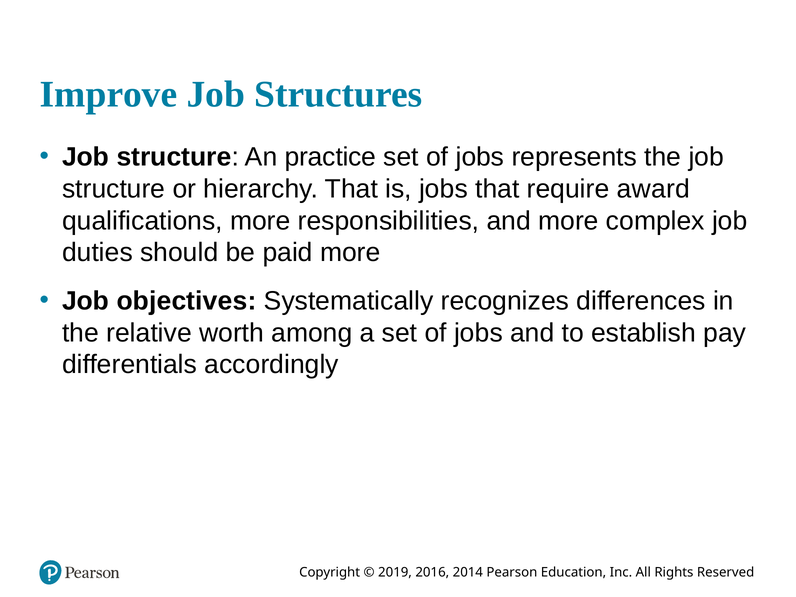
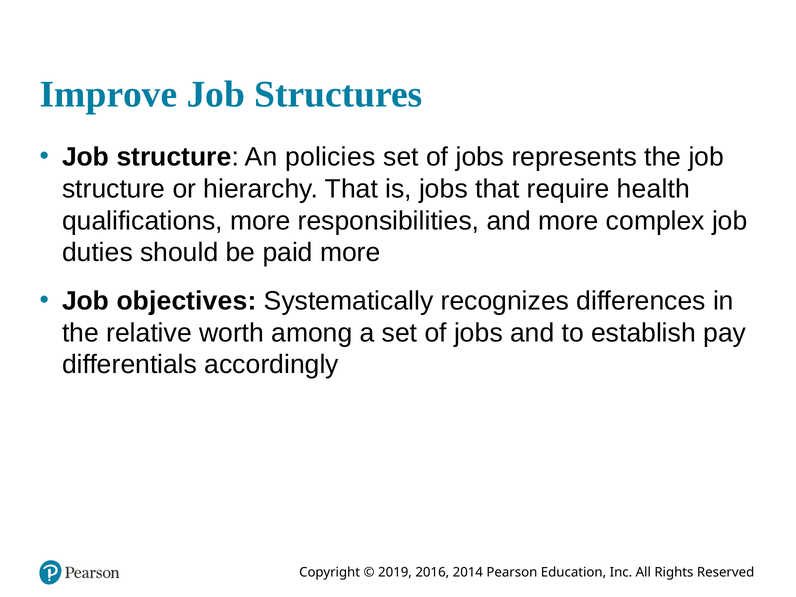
practice: practice -> policies
award: award -> health
